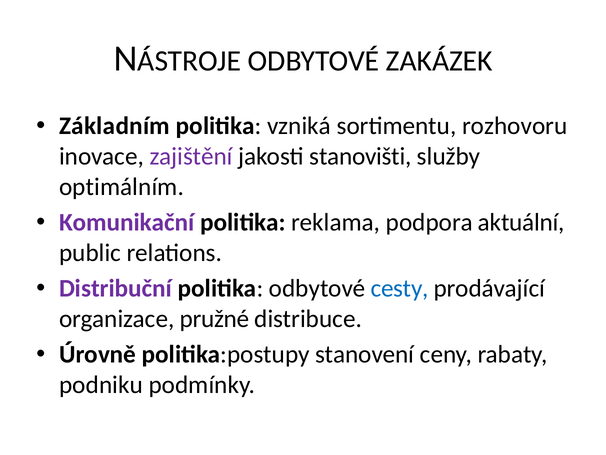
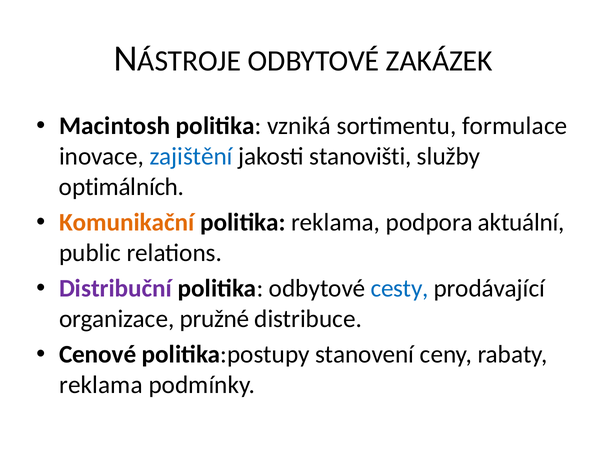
Základním: Základním -> Macintosh
rozhovoru: rozhovoru -> formulace
zajištění colour: purple -> blue
optimálním: optimálním -> optimálních
Komunikační colour: purple -> orange
Úrovně: Úrovně -> Cenové
podniku at (101, 385): podniku -> reklama
